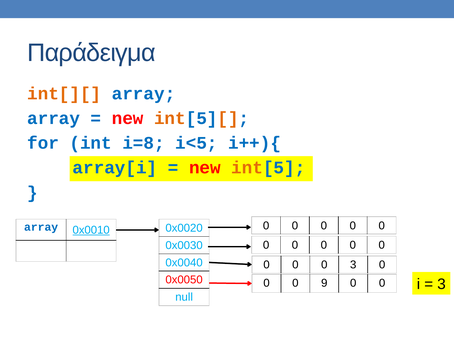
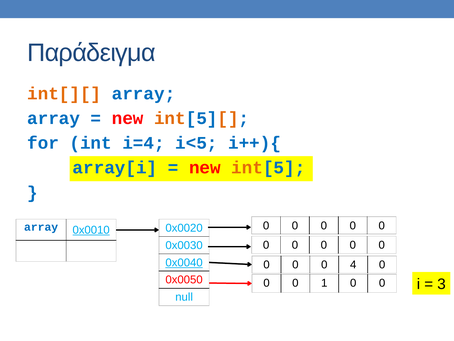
i=8: i=8 -> i=4
0x0040 underline: none -> present
0 3: 3 -> 4
9: 9 -> 1
